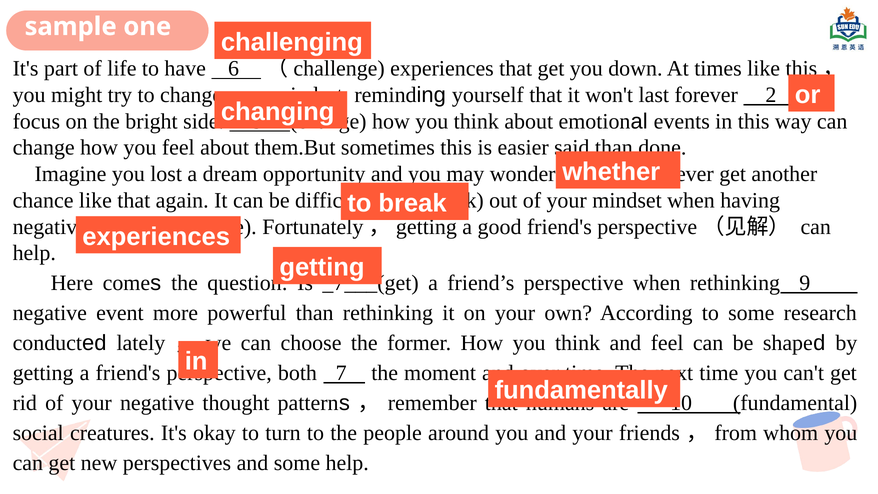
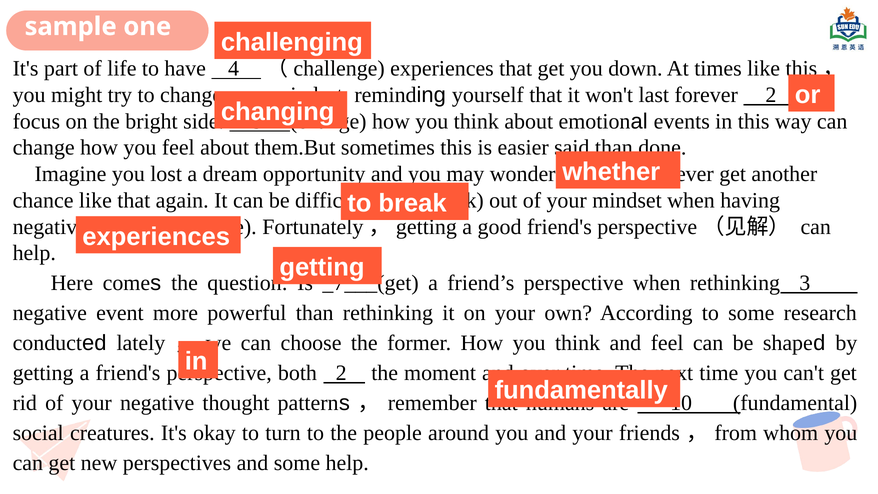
have 6: 6 -> 4
rethinking 9: 9 -> 3
both 7: 7 -> 2
